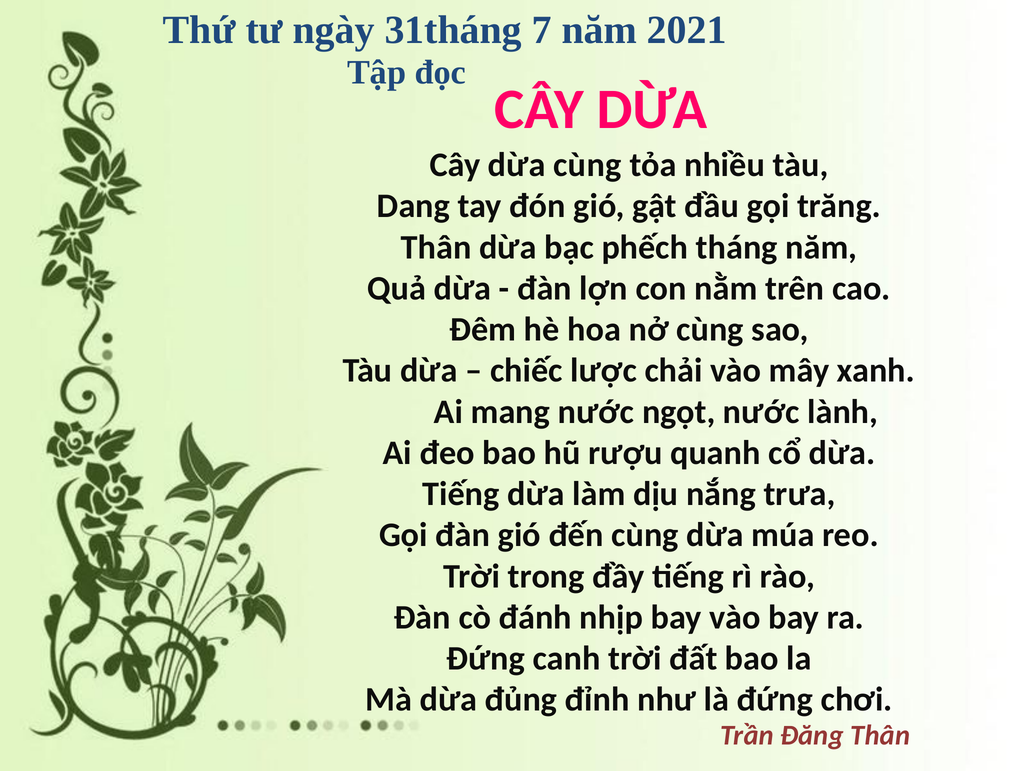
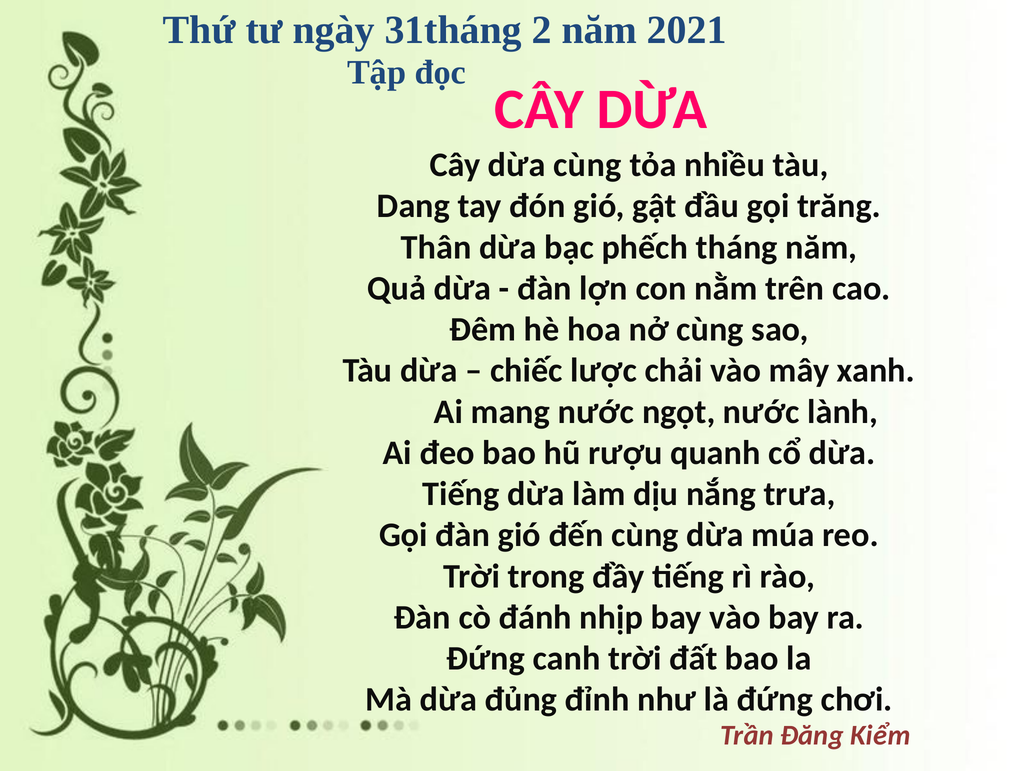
7: 7 -> 2
Đăng Thân: Thân -> Kiểm
